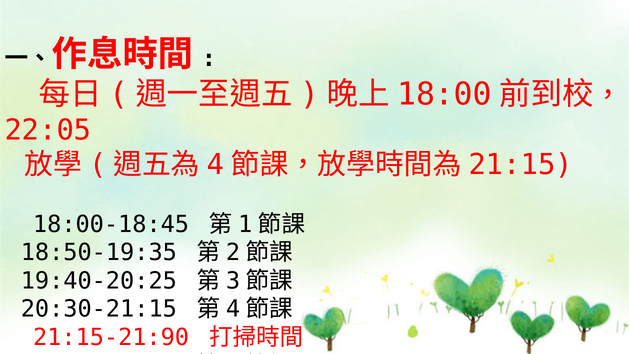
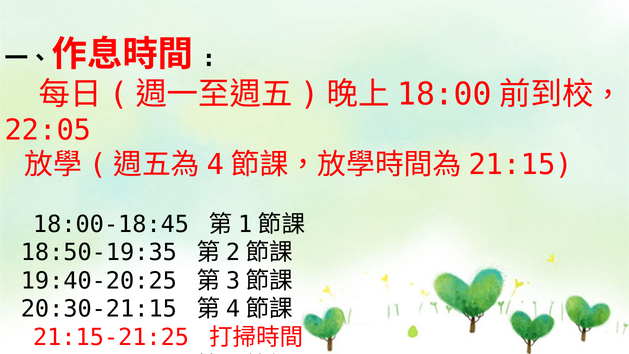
21:15-21:90: 21:15-21:90 -> 21:15-21:25
